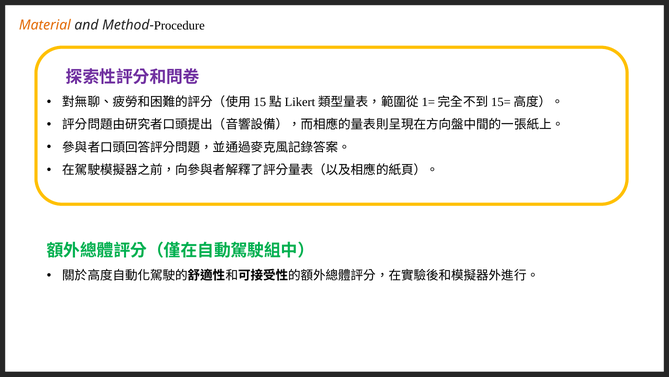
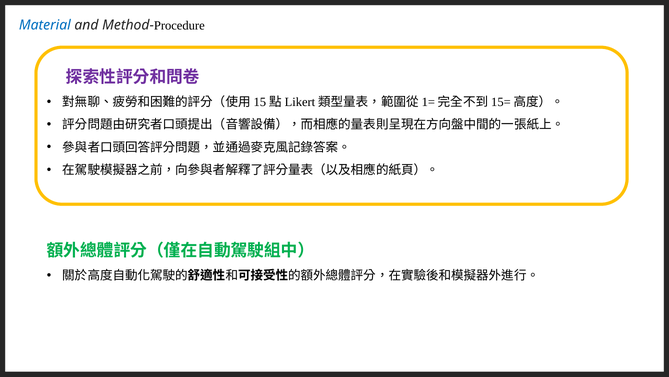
Material colour: orange -> blue
